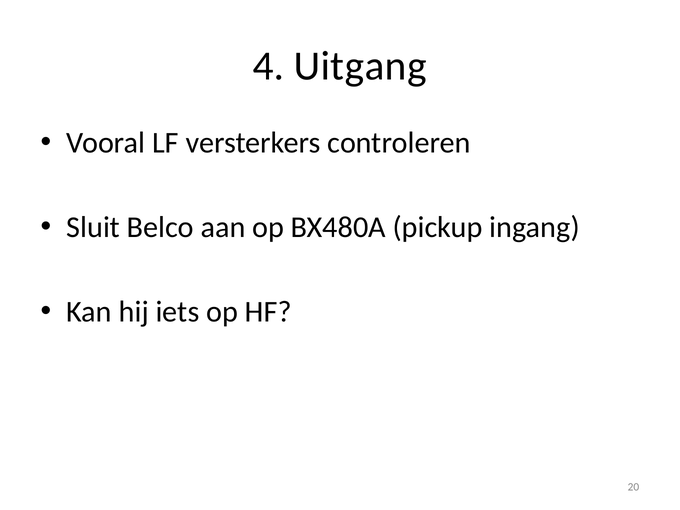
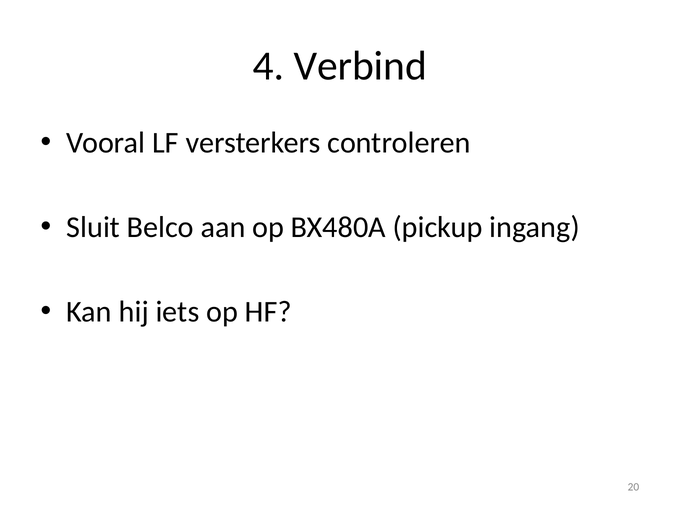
Uitgang: Uitgang -> Verbind
